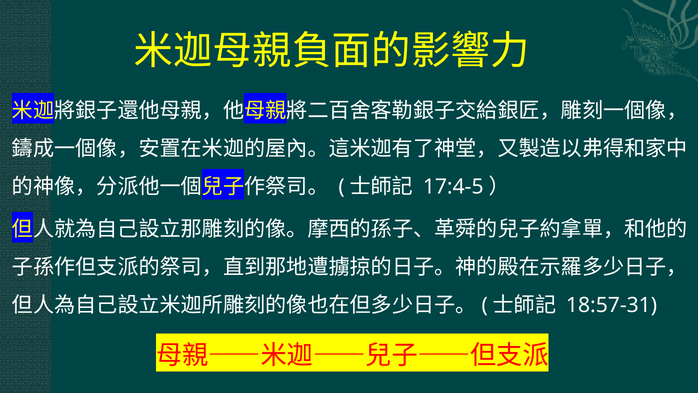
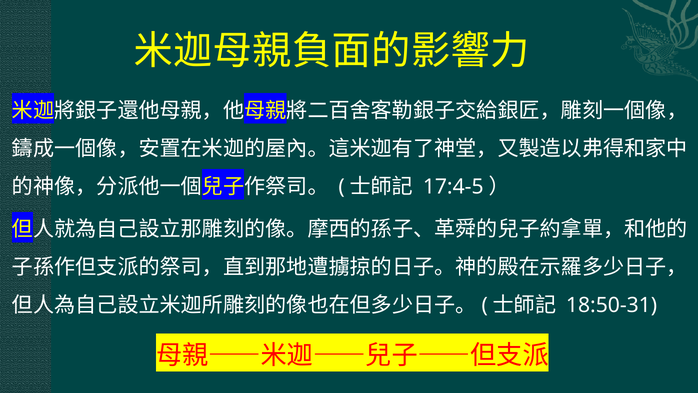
18:57-31: 18:57-31 -> 18:50-31
